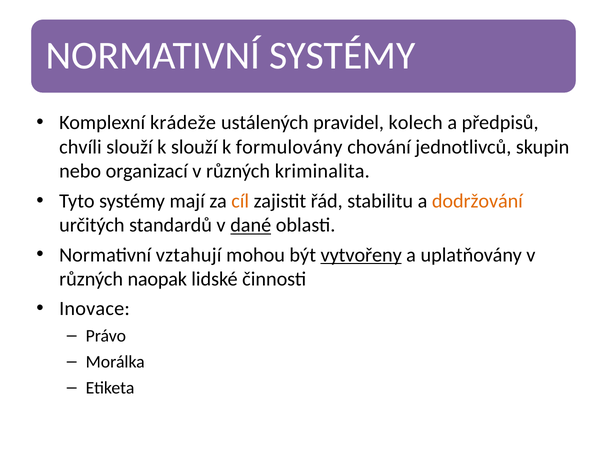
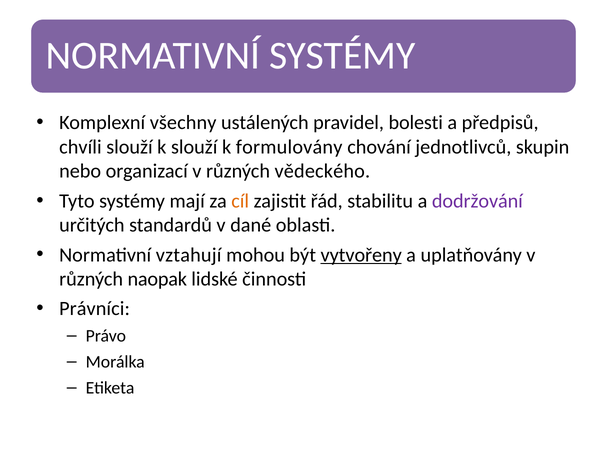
krádeže: krádeže -> všechny
kolech: kolech -> bolesti
kriminalita: kriminalita -> vědeckého
dodržování colour: orange -> purple
dané underline: present -> none
Inovace: Inovace -> Právníci
